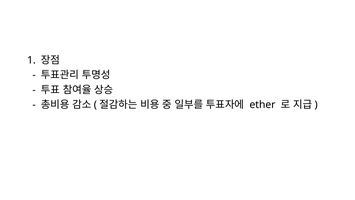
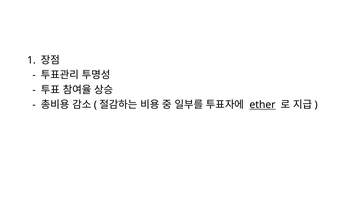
ether underline: none -> present
